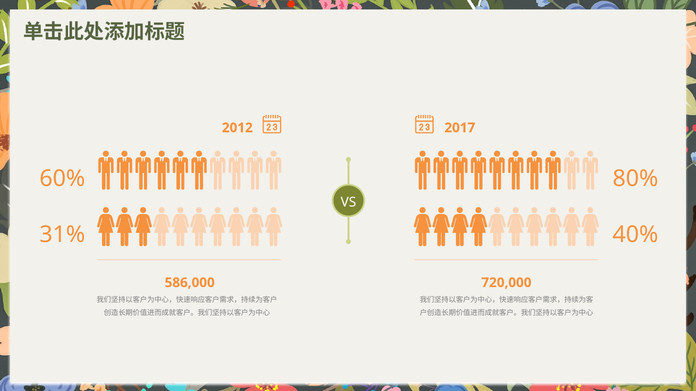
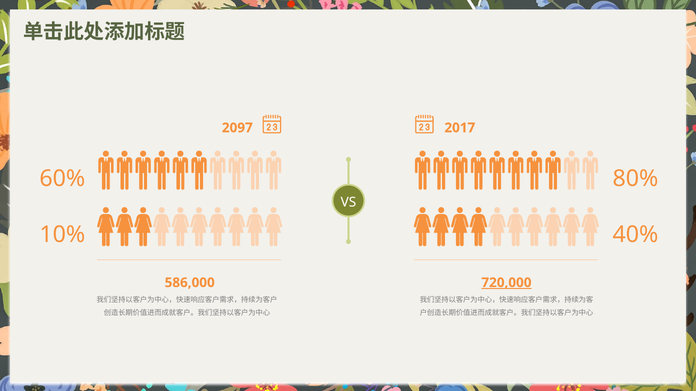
2012: 2012 -> 2097
31%: 31% -> 10%
720,000 underline: none -> present
